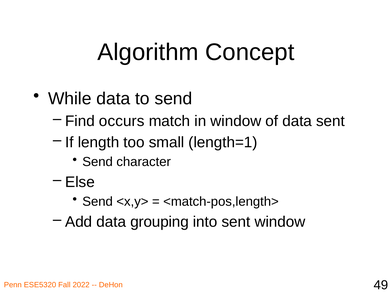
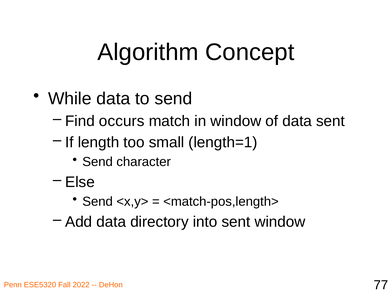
grouping: grouping -> directory
49: 49 -> 77
